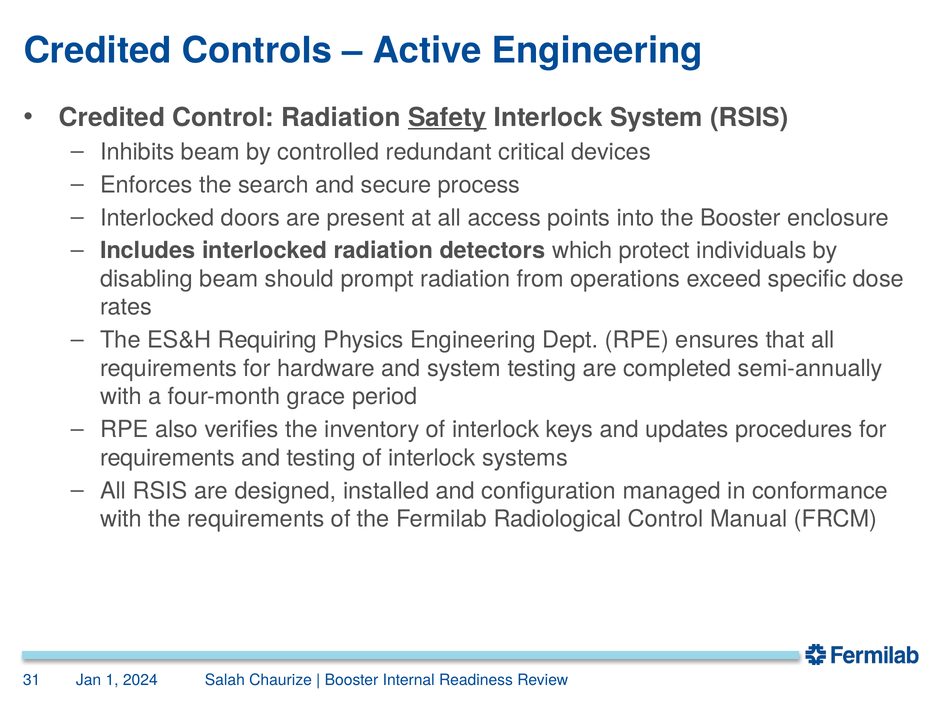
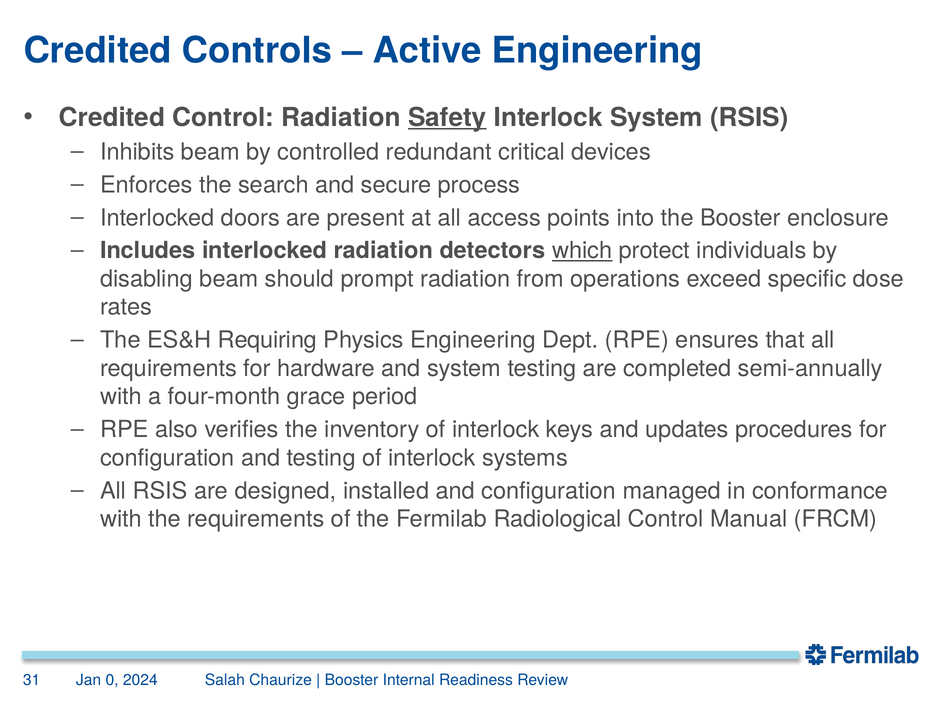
which underline: none -> present
requirements at (167, 458): requirements -> configuration
1: 1 -> 0
